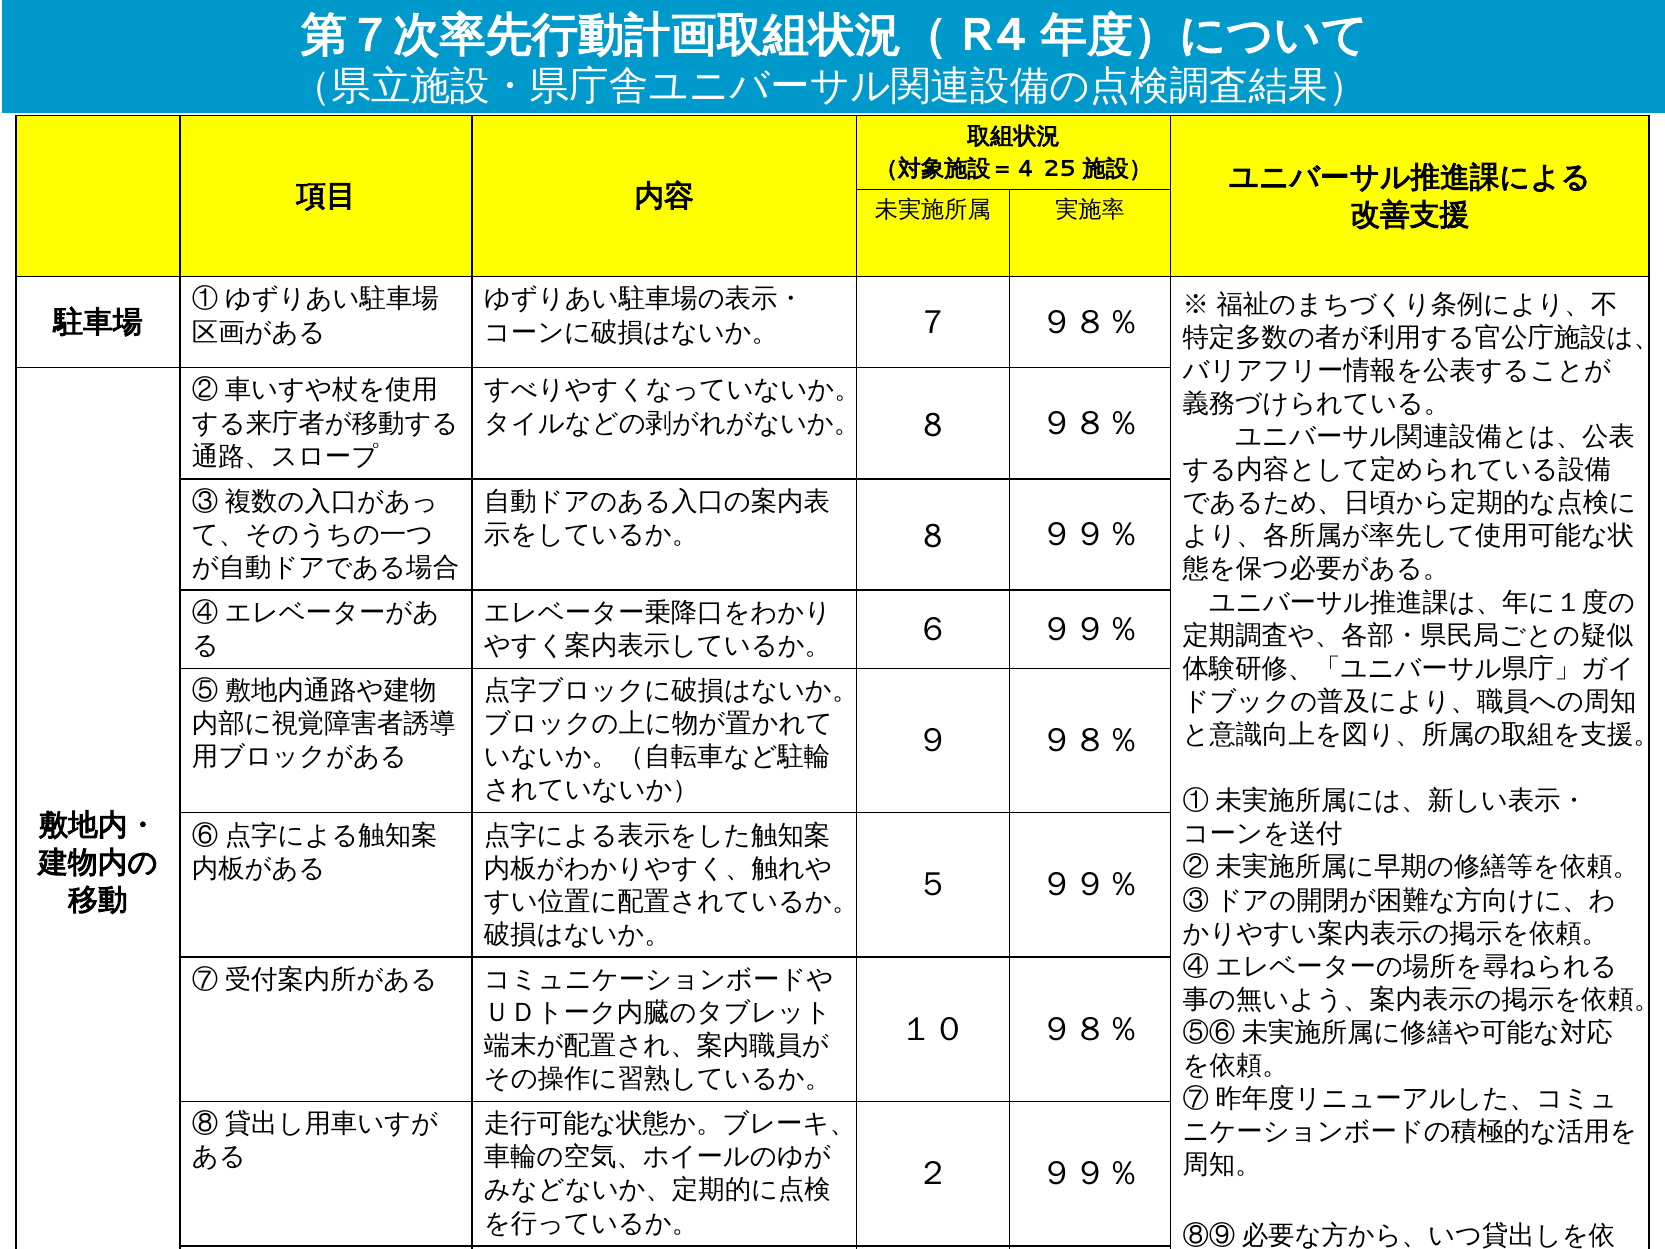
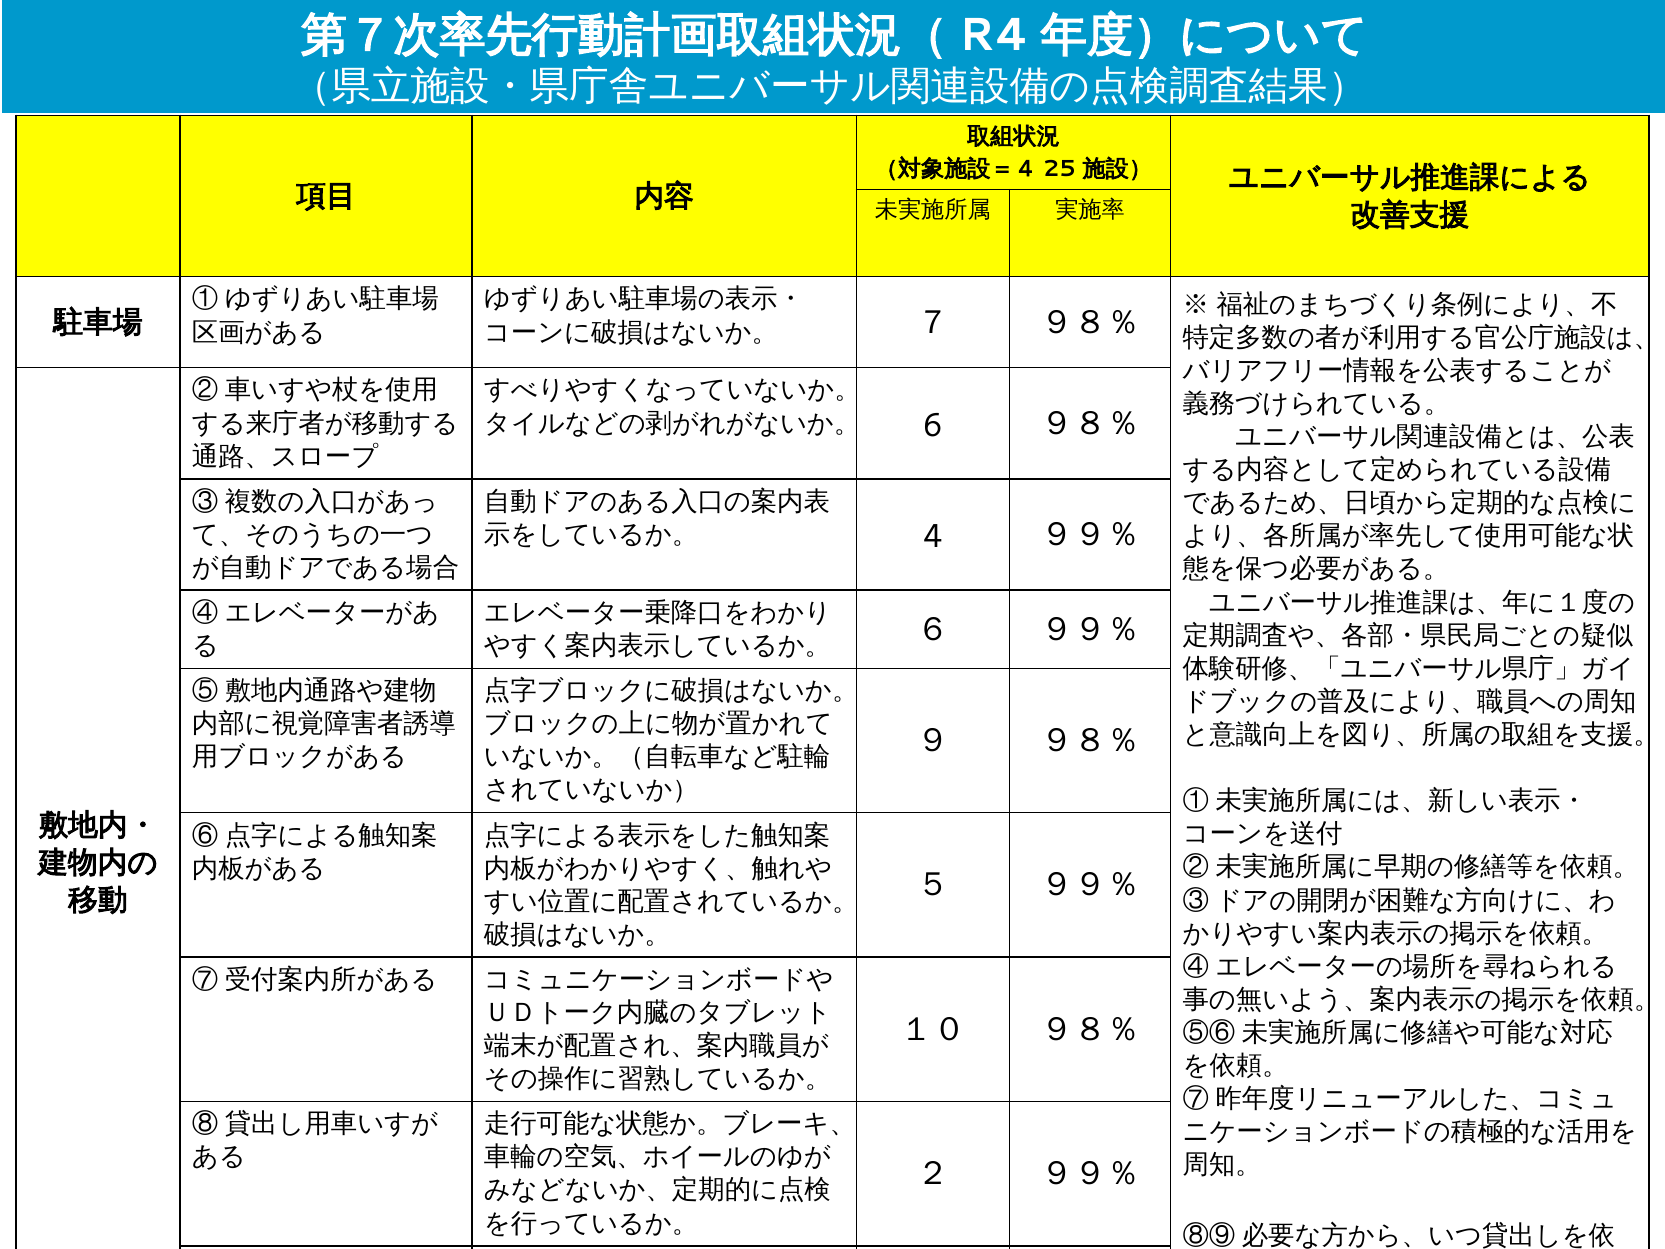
8 at (933, 425): 8 -> 6
8 at (933, 536): 8 -> 4
